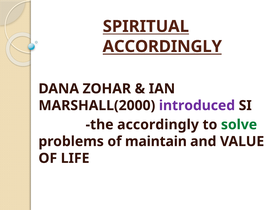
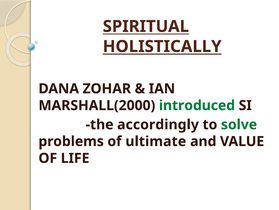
ACCORDINGLY at (162, 46): ACCORDINGLY -> HOLISTICALLY
introduced colour: purple -> green
maintain: maintain -> ultimate
